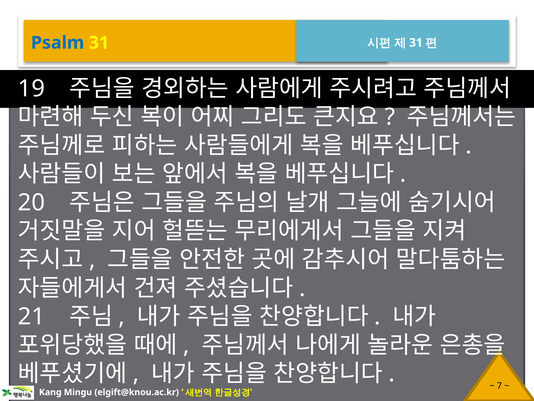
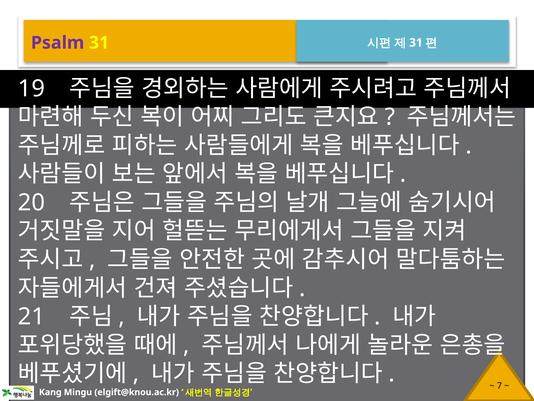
Psalm colour: blue -> purple
